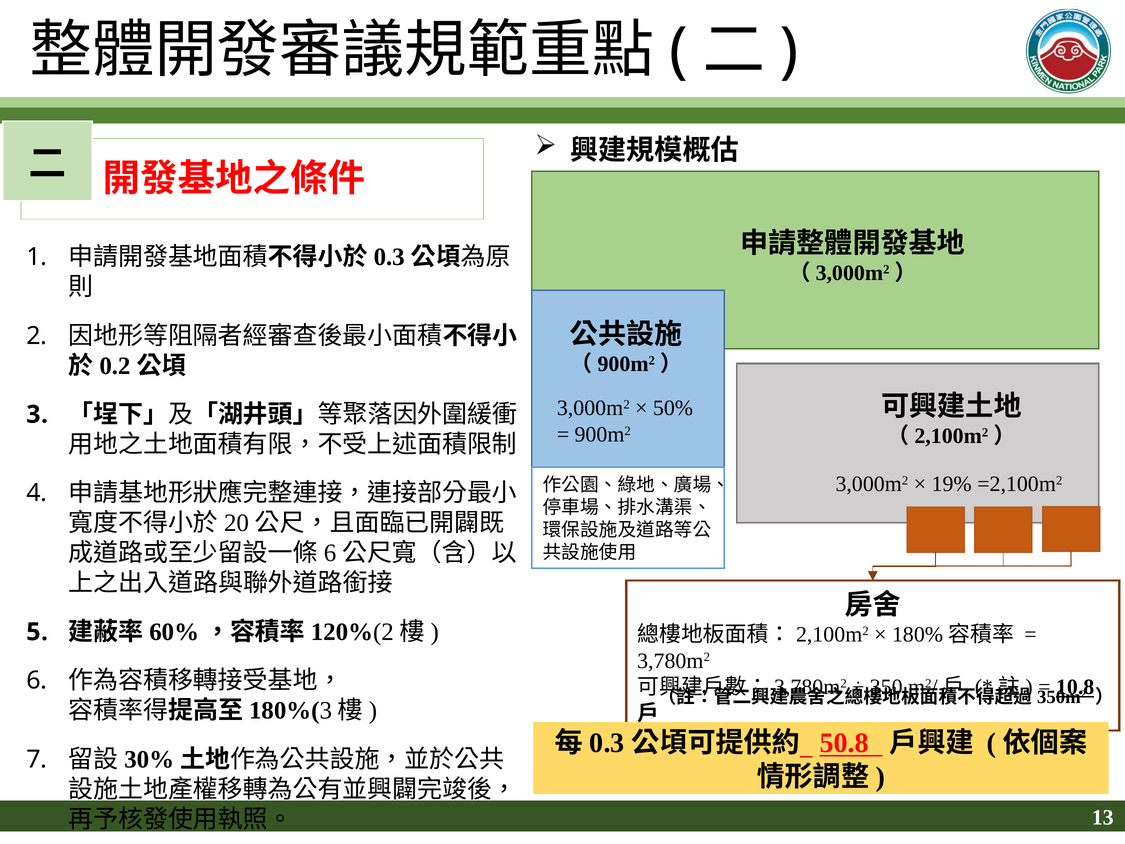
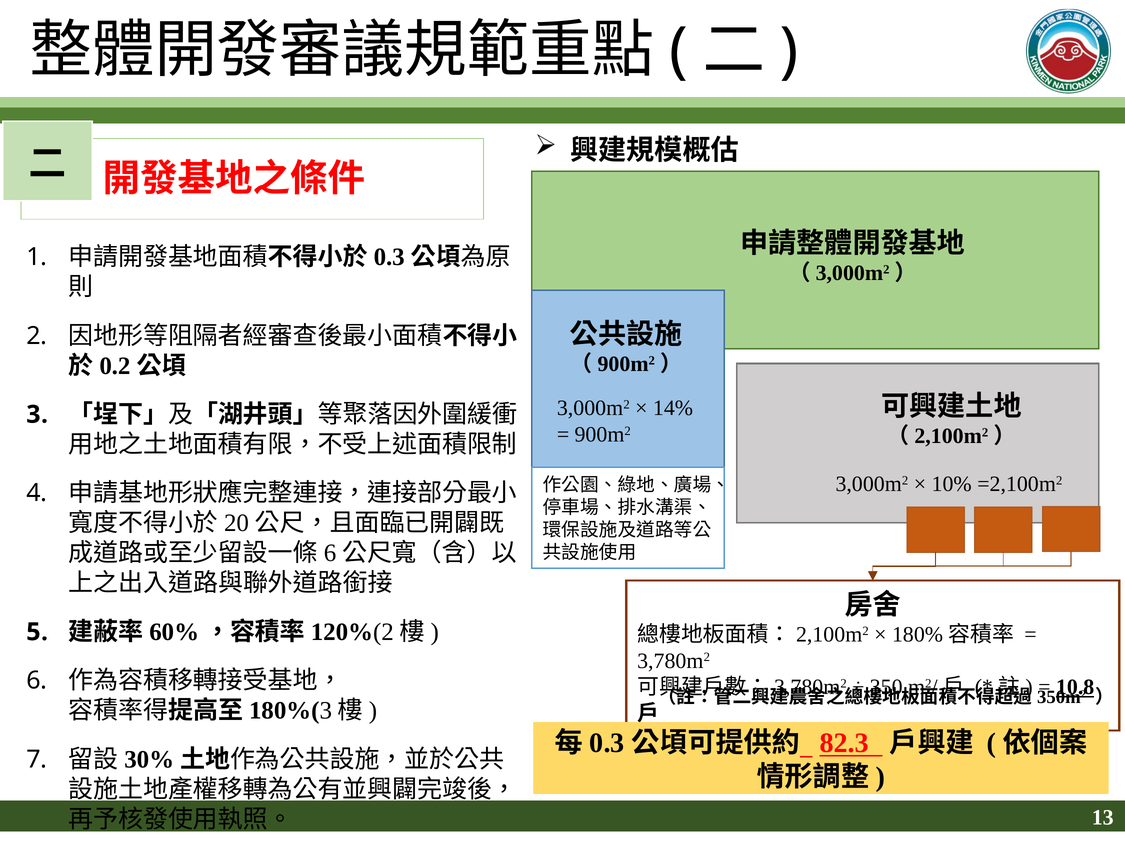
50%: 50% -> 14%
19%: 19% -> 10%
50.8: 50.8 -> 82.3
